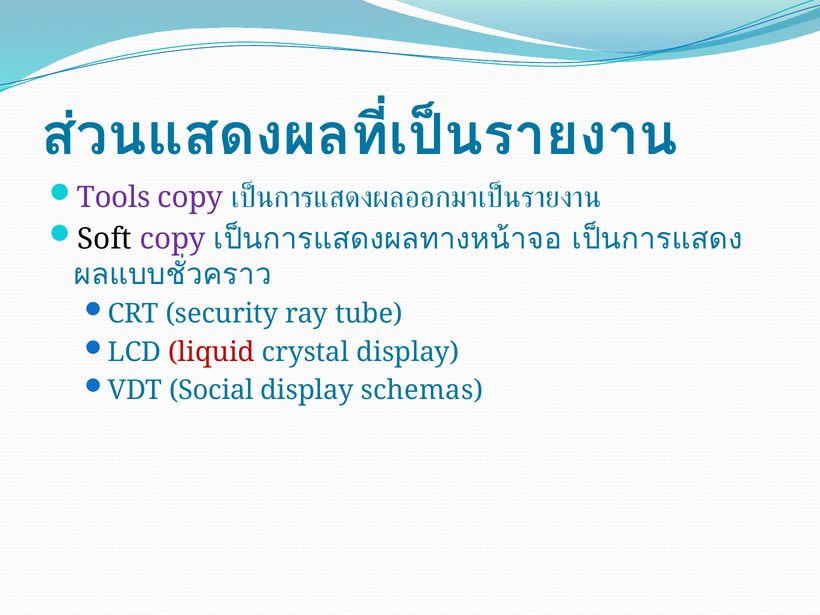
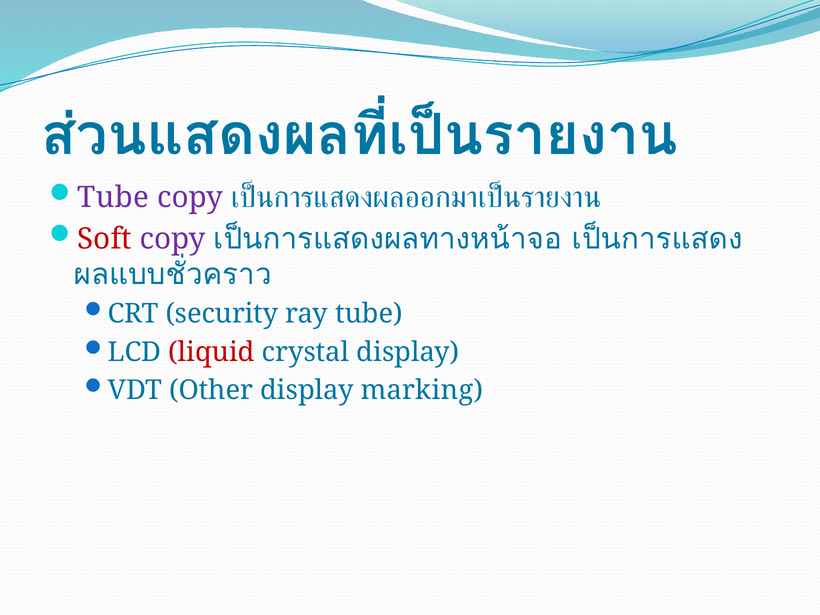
Tools at (114, 197): Tools -> Tube
Soft colour: black -> red
Social: Social -> Other
schemas: schemas -> marking
